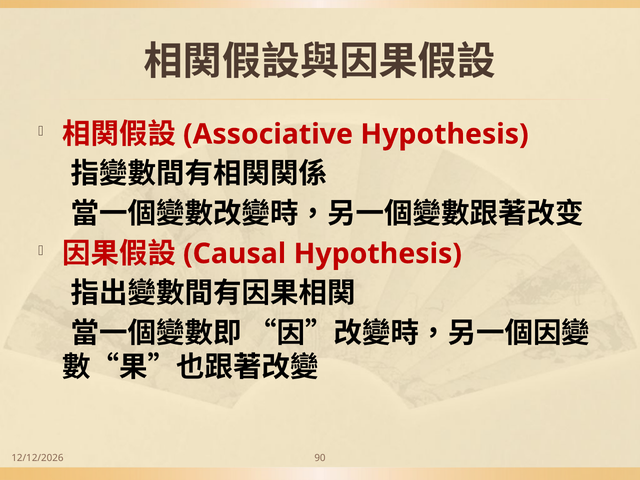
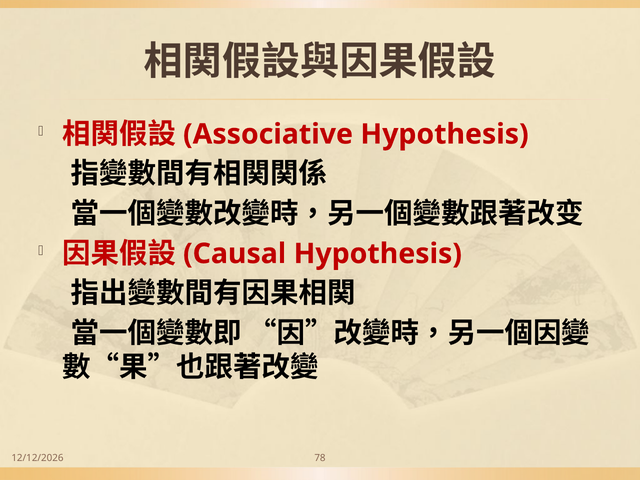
90: 90 -> 78
